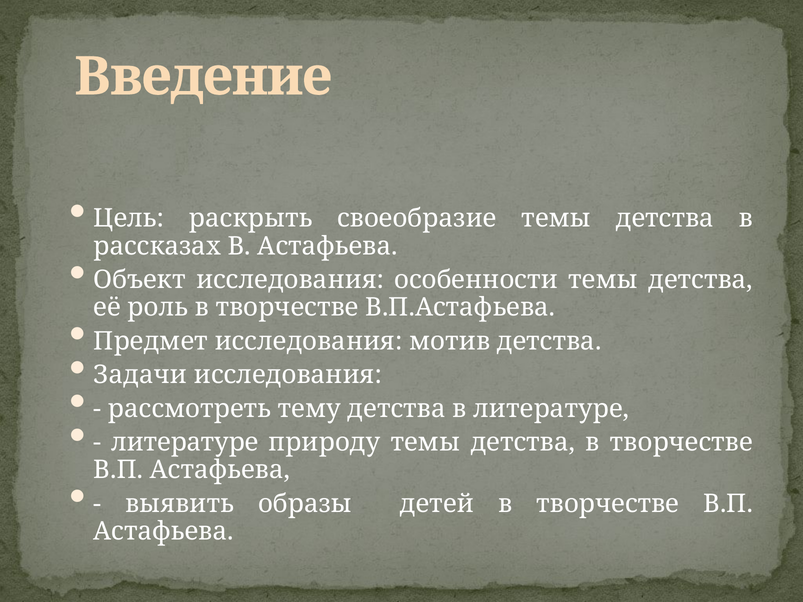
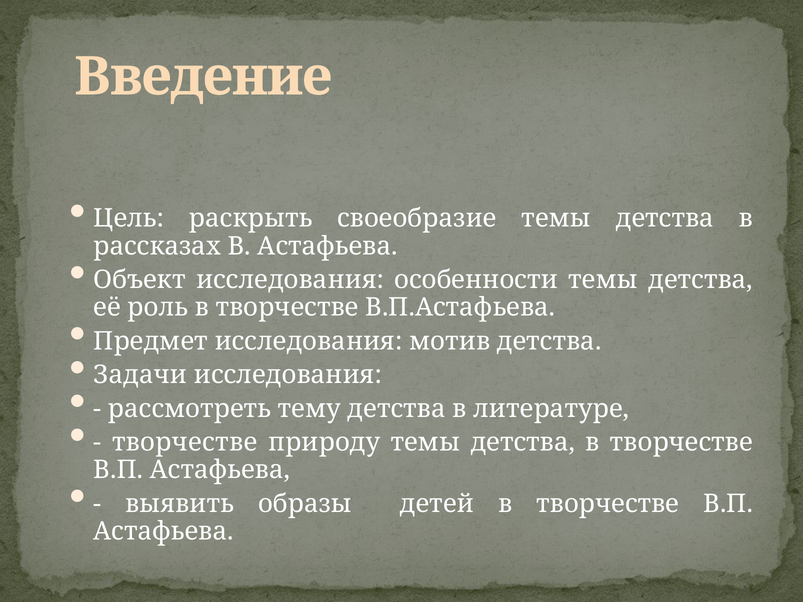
литературе at (185, 442): литературе -> творчестве
